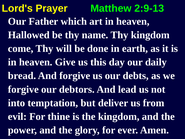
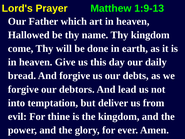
2:9-13: 2:9-13 -> 1:9-13
